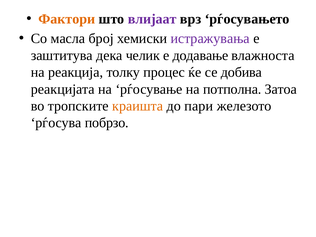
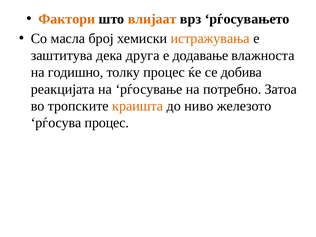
влијаат colour: purple -> orange
истражувања colour: purple -> orange
челик: челик -> друга
реакција: реакција -> годишно
потполна: потполна -> потребно
пари: пари -> ниво
рѓосува побрзо: побрзо -> процес
